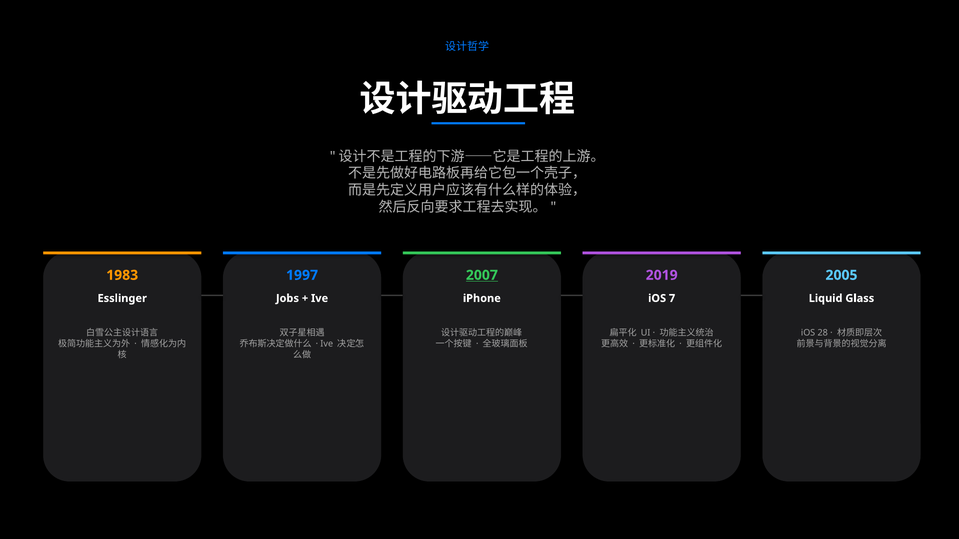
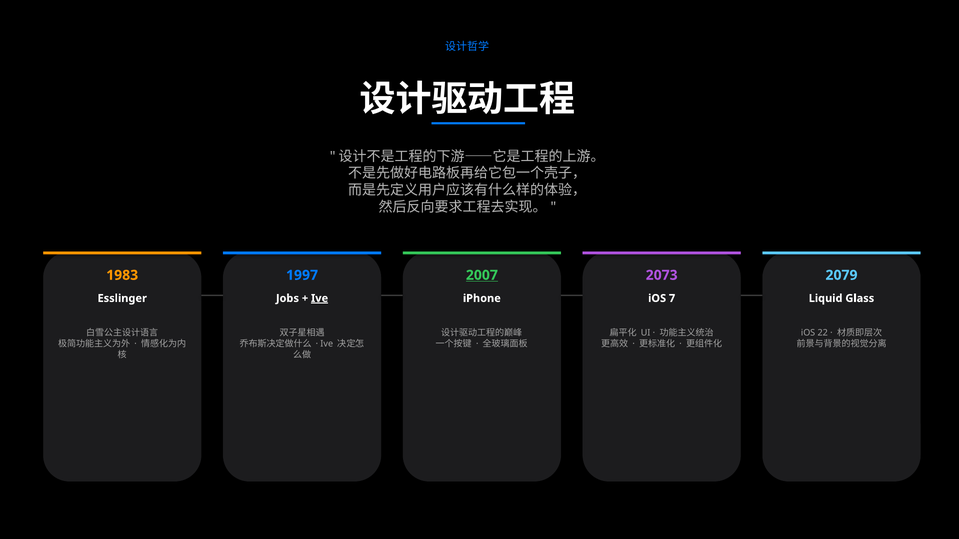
2019: 2019 -> 2073
2005: 2005 -> 2079
Ive at (320, 299) underline: none -> present
28: 28 -> 22
